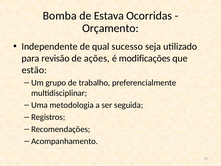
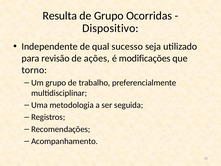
Bomba: Bomba -> Resulta
de Estava: Estava -> Grupo
Orçamento: Orçamento -> Dispositivo
estão: estão -> torno
